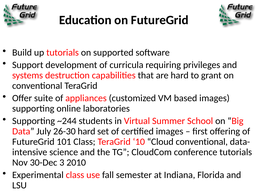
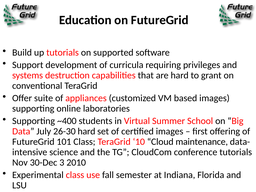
~244: ~244 -> ~400
Cloud conventional: conventional -> maintenance
